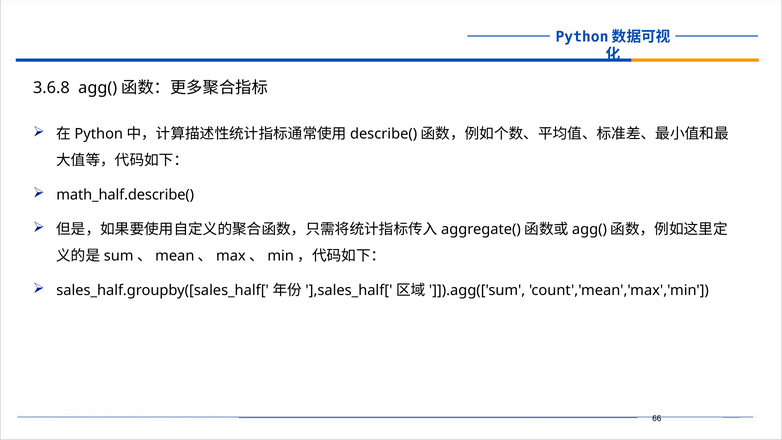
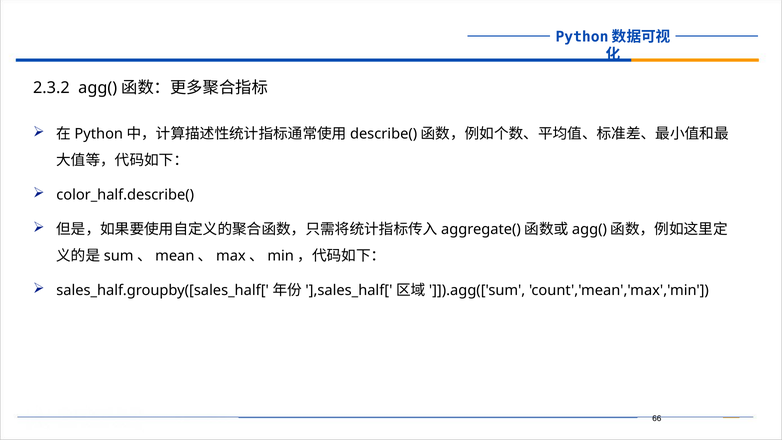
3.6.8: 3.6.8 -> 2.3.2
math_half.describe(: math_half.describe( -> color_half.describe(
